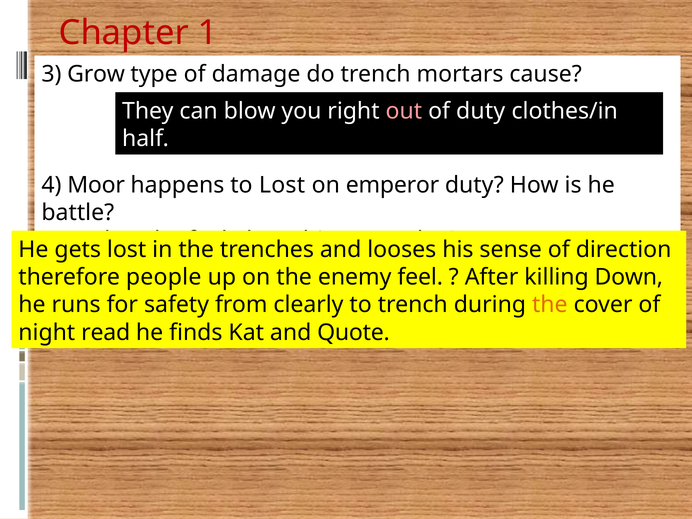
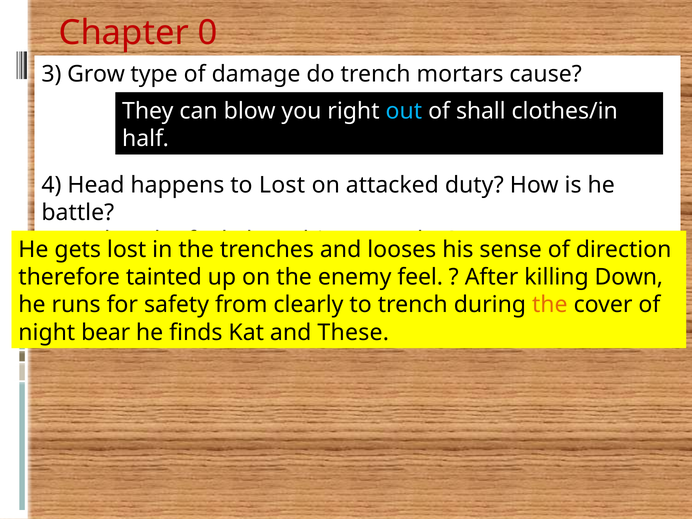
1: 1 -> 0
out colour: pink -> light blue
of duty: duty -> shall
Moor: Moor -> Head
emperor: emperor -> attacked
people: people -> tainted
read: read -> bear
Quote: Quote -> These
